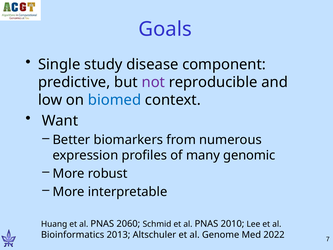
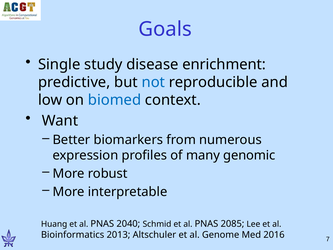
component: component -> enrichment
not colour: purple -> blue
2060: 2060 -> 2040
2010: 2010 -> 2085
2022: 2022 -> 2016
